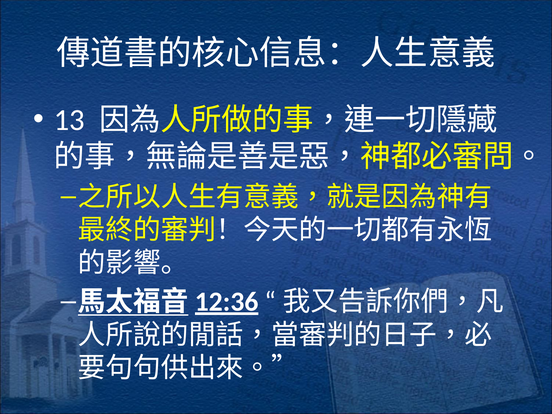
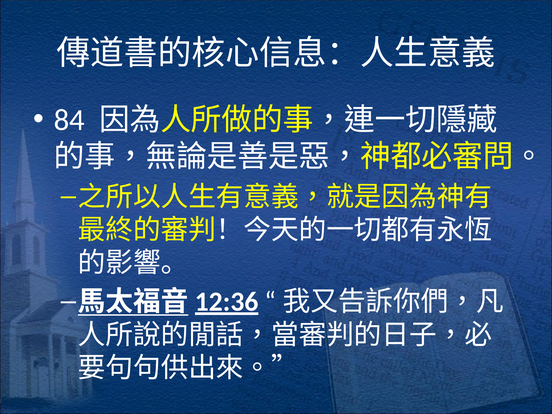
13: 13 -> 84
